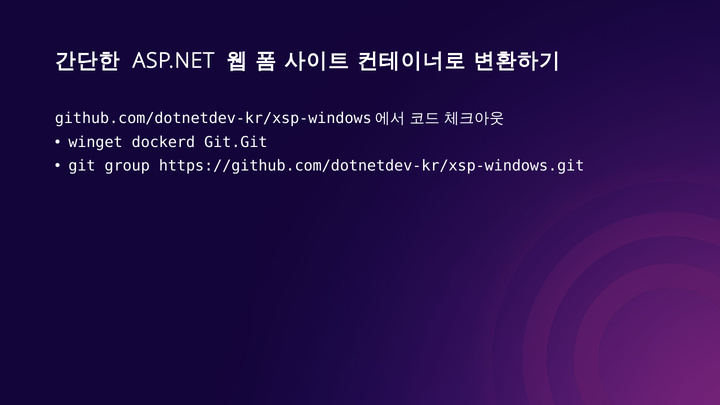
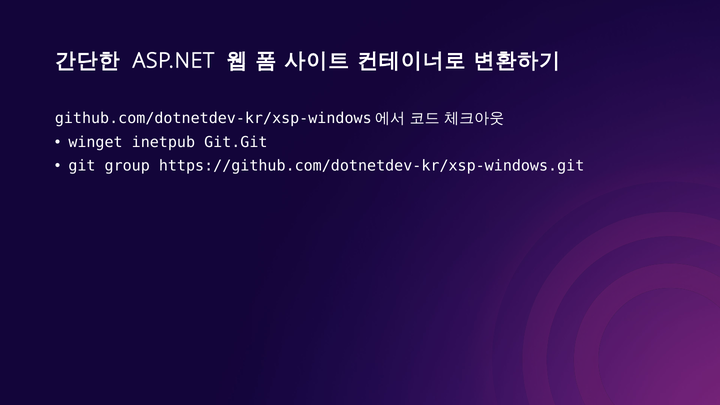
dockerd: dockerd -> inetpub
